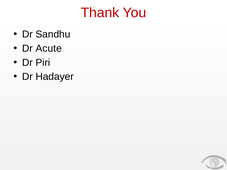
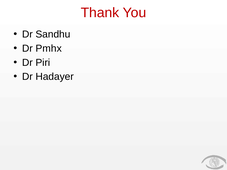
Acute: Acute -> Pmhx
